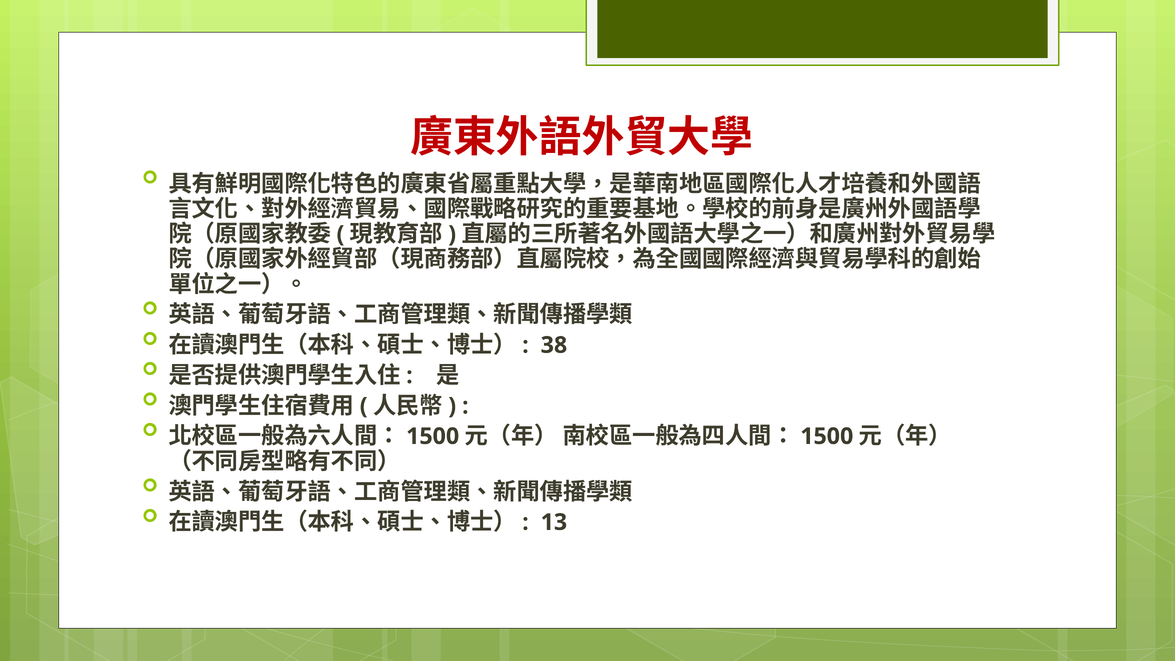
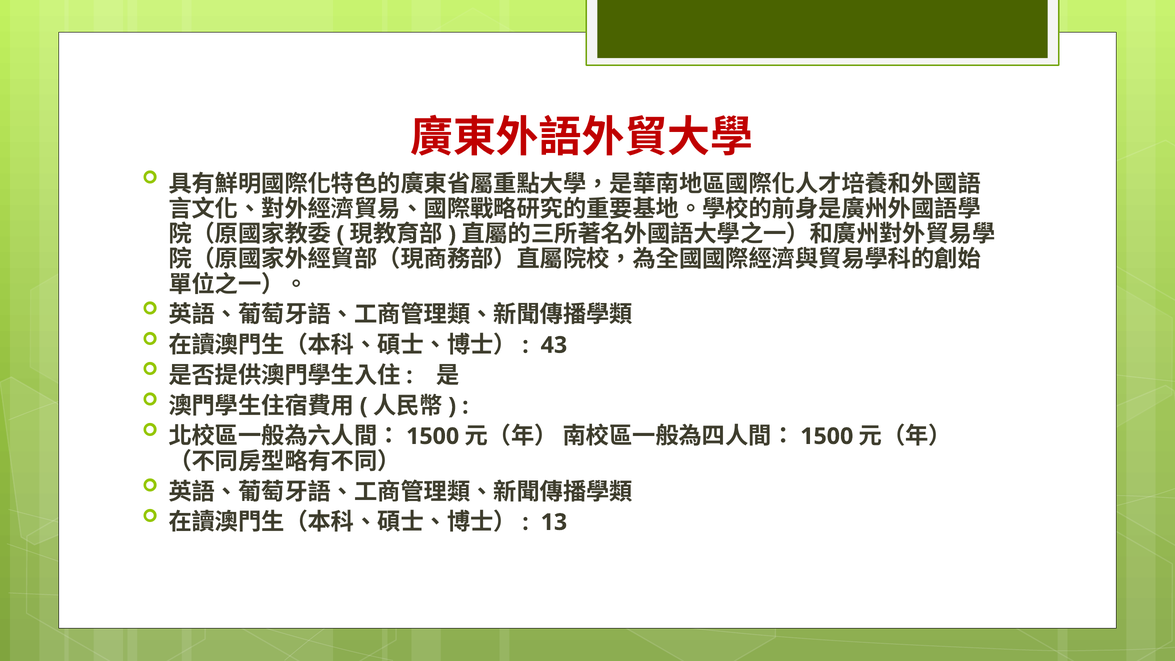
38: 38 -> 43
